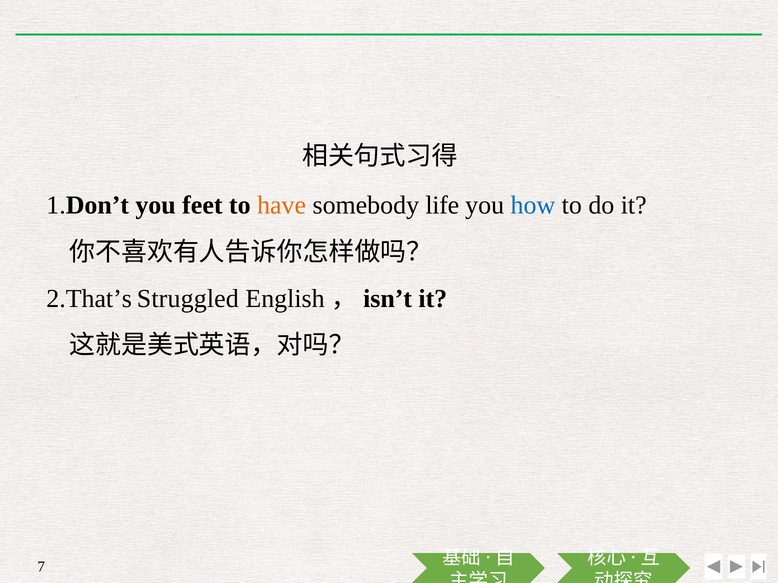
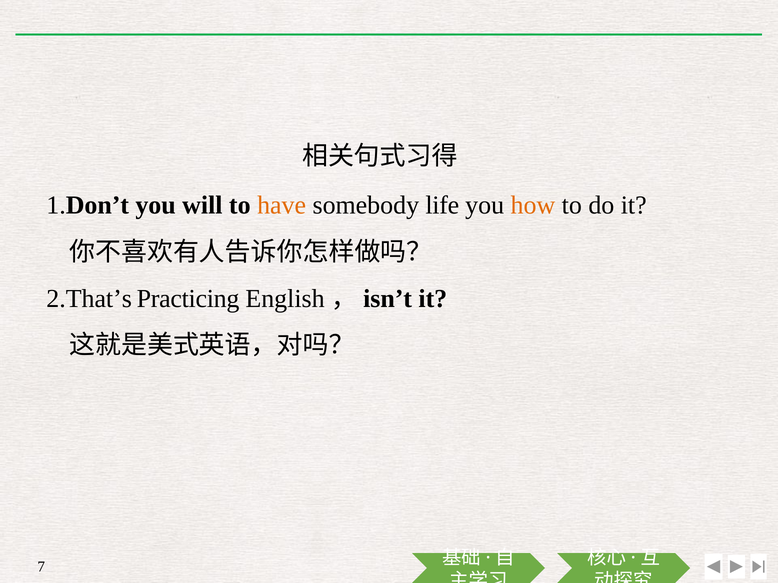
feet: feet -> will
how colour: blue -> orange
Struggled: Struggled -> Practicing
